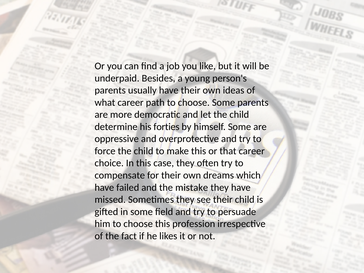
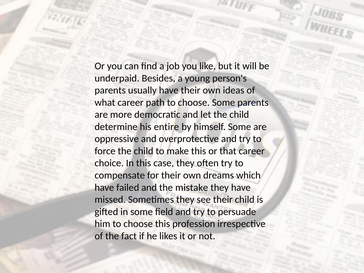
forties: forties -> entire
